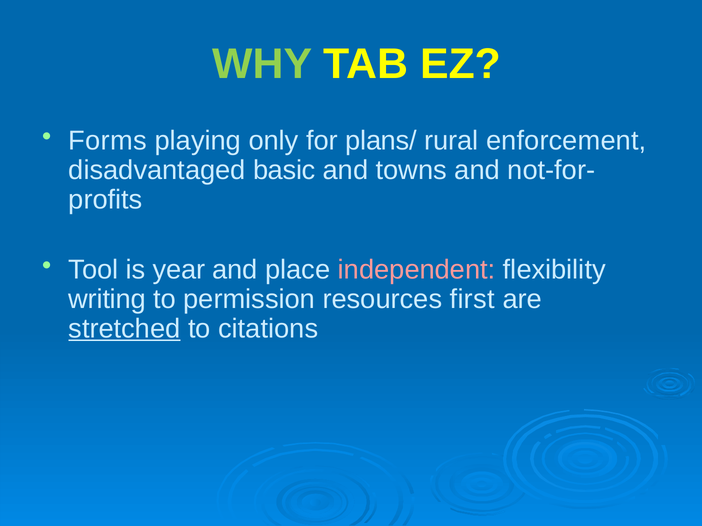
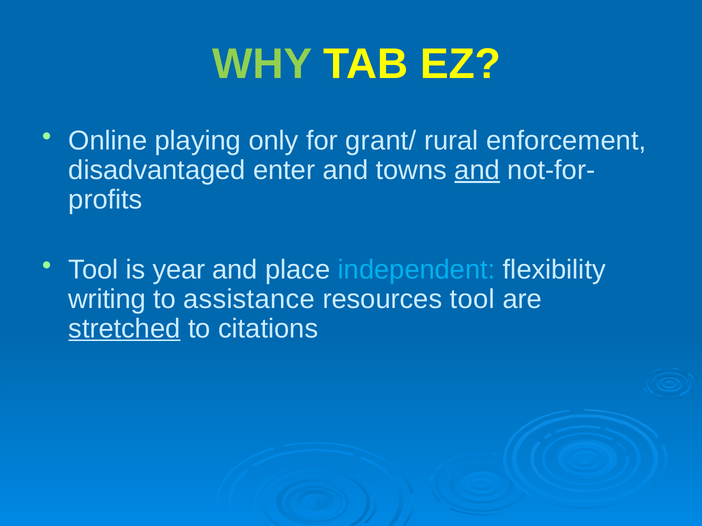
Forms: Forms -> Online
plans/: plans/ -> grant/
basic: basic -> enter
and at (477, 170) underline: none -> present
independent colour: pink -> light blue
permission: permission -> assistance
resources first: first -> tool
